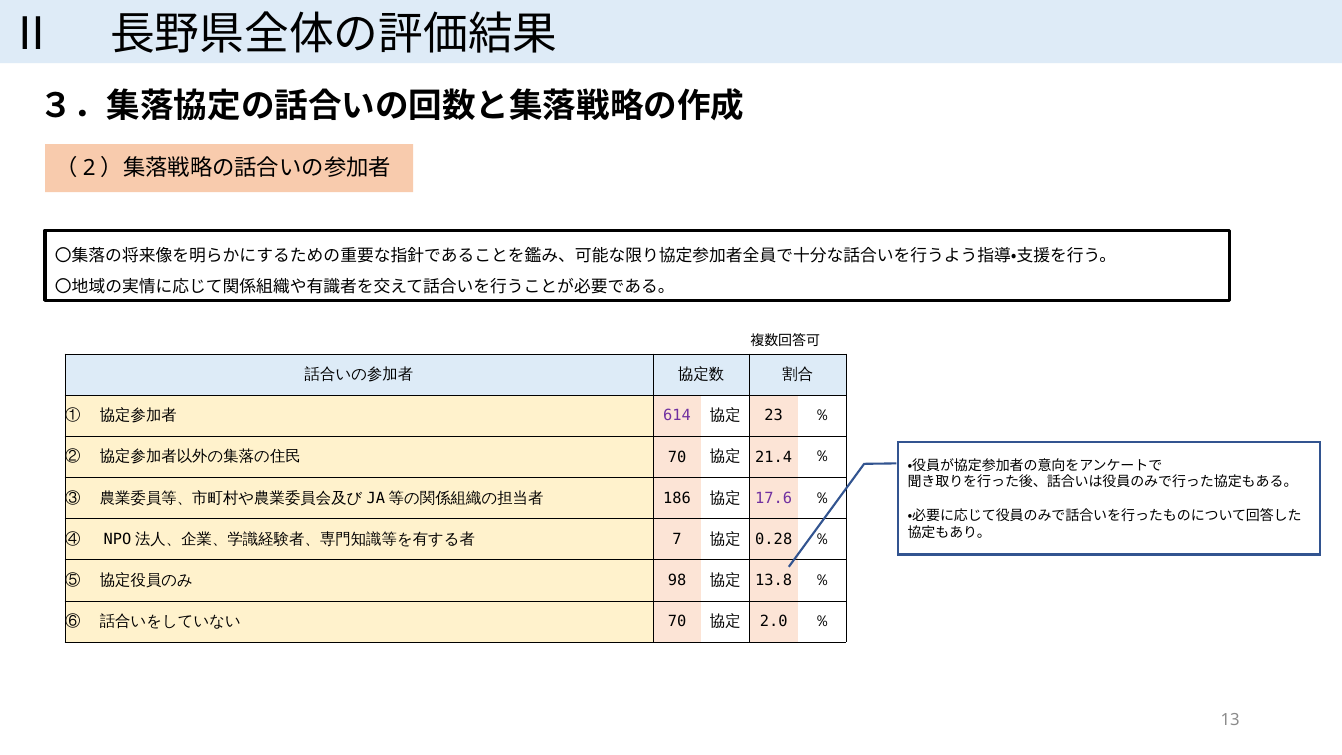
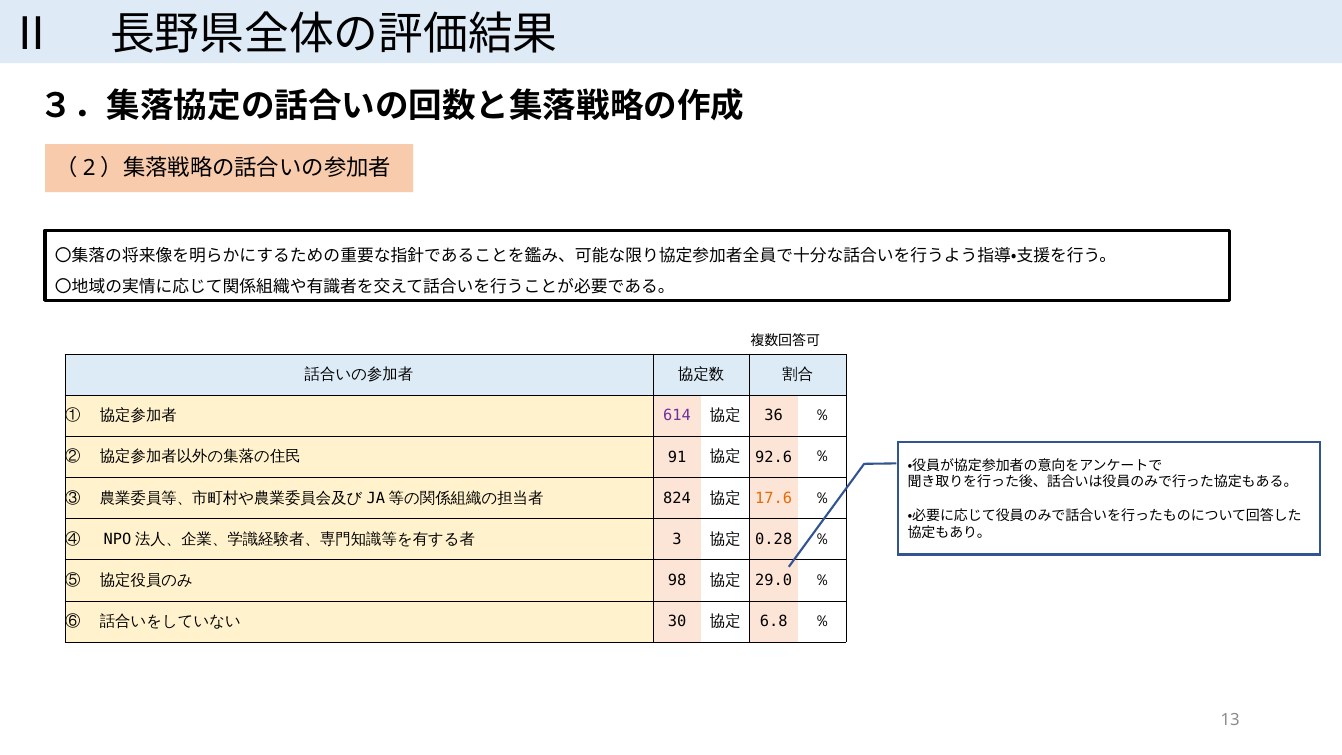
23: 23 -> 36
70 at (677, 457): 70 -> 91
21.4: 21.4 -> 92.6
186: 186 -> 824
17.6 colour: purple -> orange
7: 7 -> 3
13.8: 13.8 -> 29.0
70 at (677, 622): 70 -> 30
2.0: 2.0 -> 6.8
